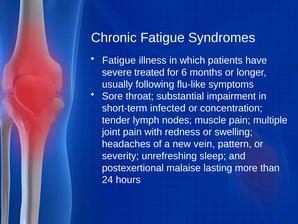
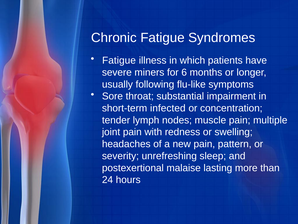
treated: treated -> miners
new vein: vein -> pain
